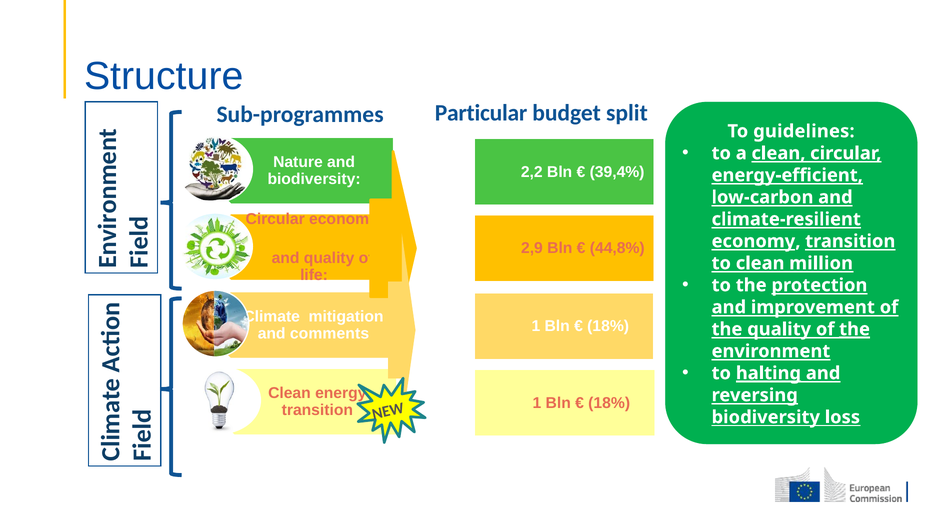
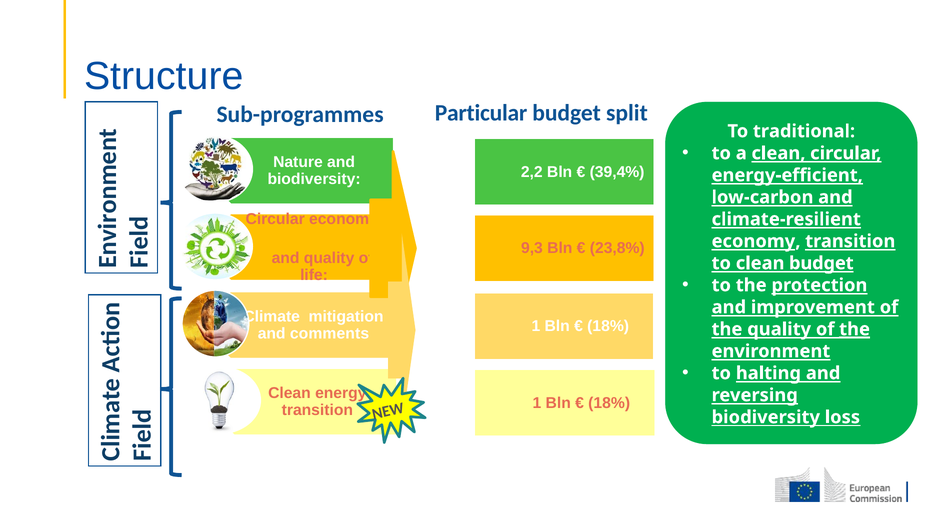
guidelines: guidelines -> traditional
2,9: 2,9 -> 9,3
44,8%: 44,8% -> 23,8%
clean million: million -> budget
halting underline: present -> none
